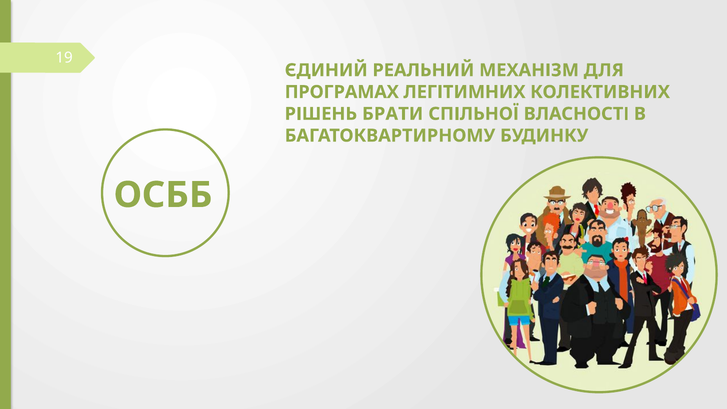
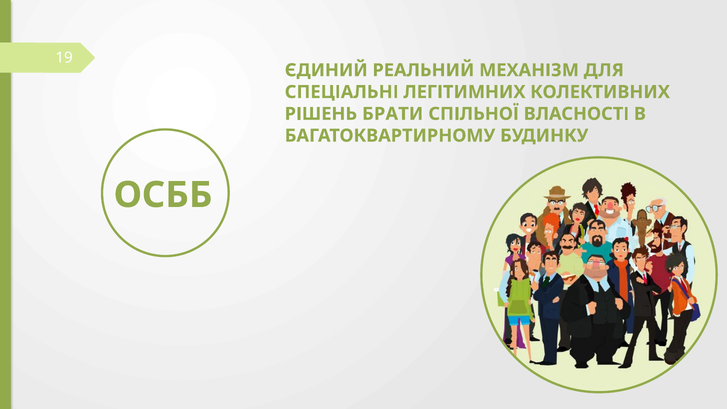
ПРОГРАМАХ: ПРОГРАМАХ -> СПЕЦІАЛЬНІ
